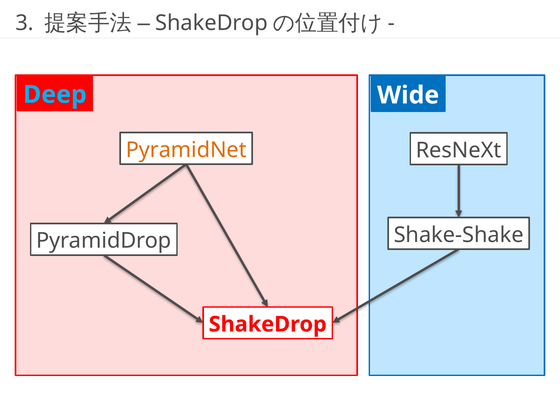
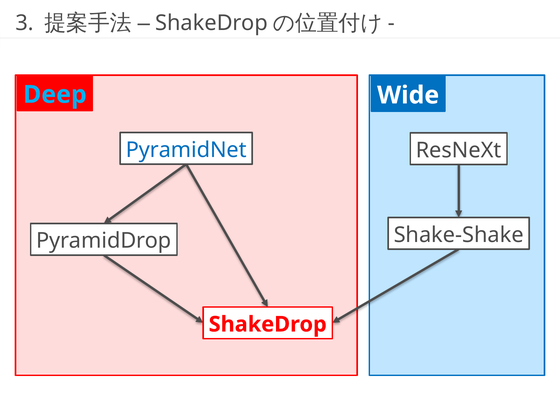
PyramidNet colour: orange -> blue
